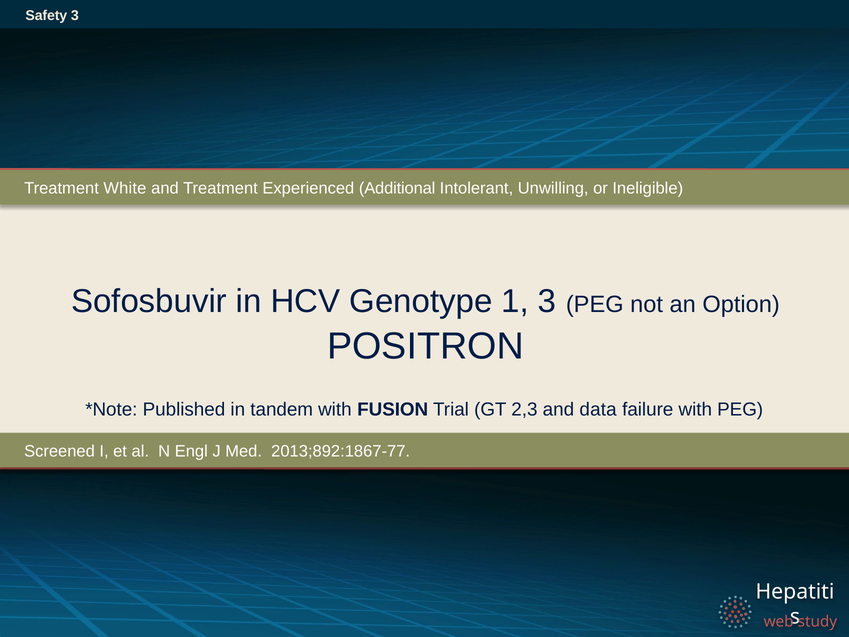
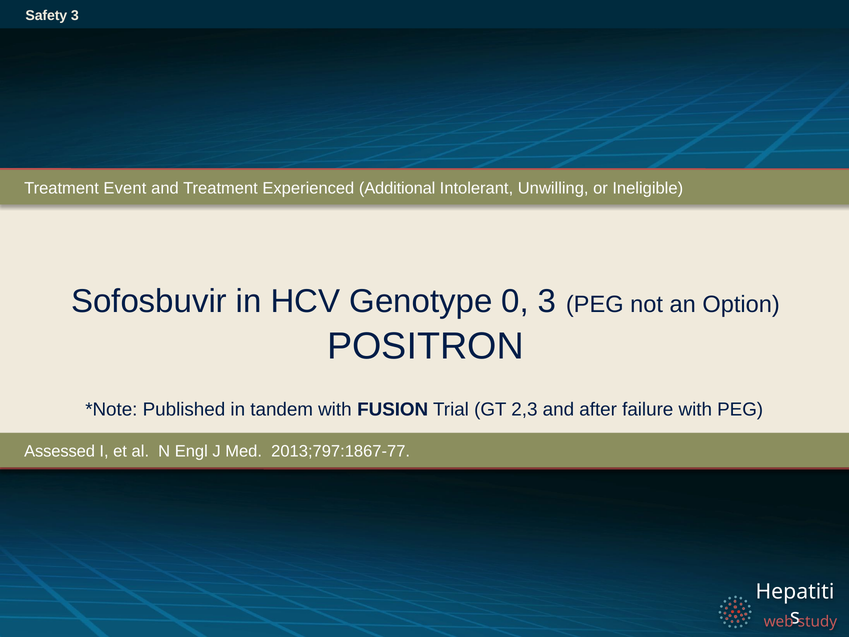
White: White -> Event
1: 1 -> 0
data: data -> after
Screened: Screened -> Assessed
2013;892:1867-77: 2013;892:1867-77 -> 2013;797:1867-77
